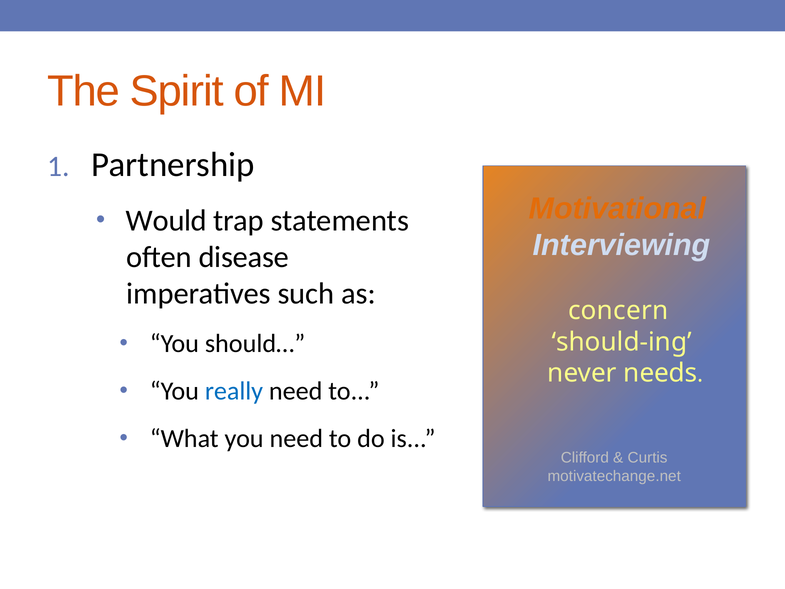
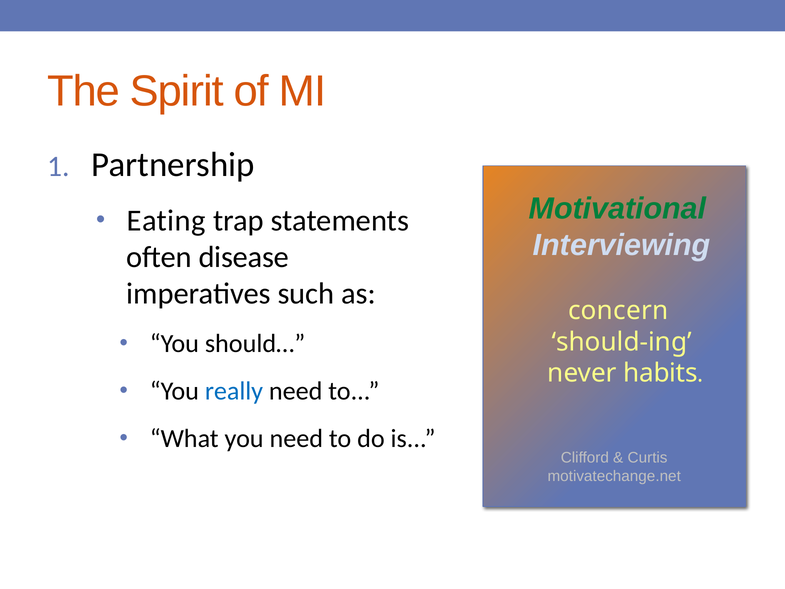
Motivational colour: orange -> green
Would: Would -> Eating
needs: needs -> habits
